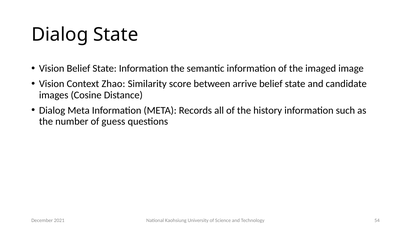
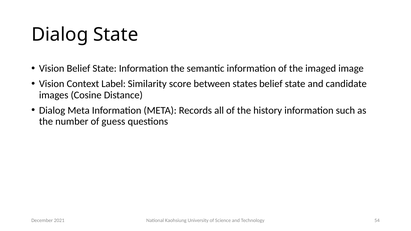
Zhao: Zhao -> Label
arrive: arrive -> states
